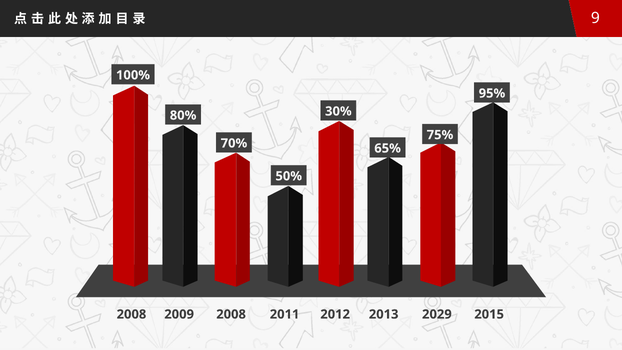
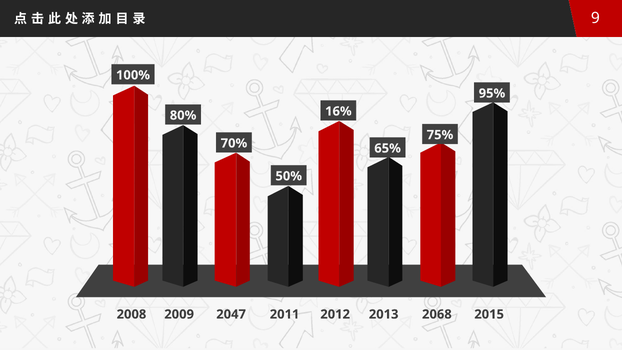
30%: 30% -> 16%
2008 at (231, 314): 2008 -> 2047
2029: 2029 -> 2068
